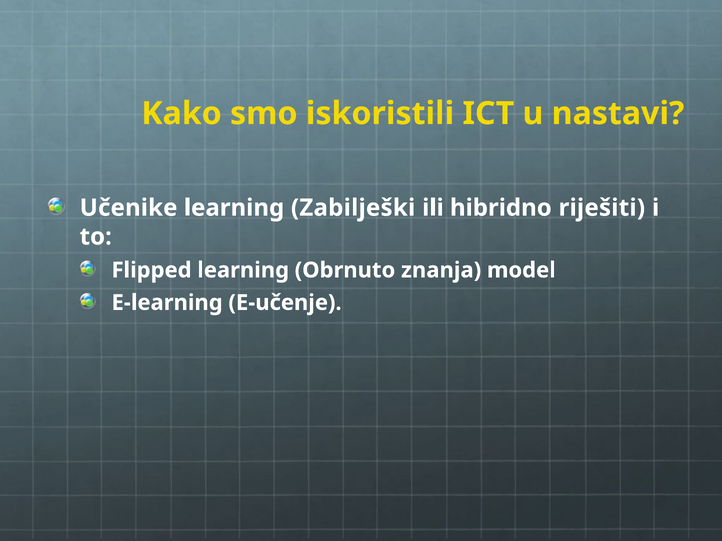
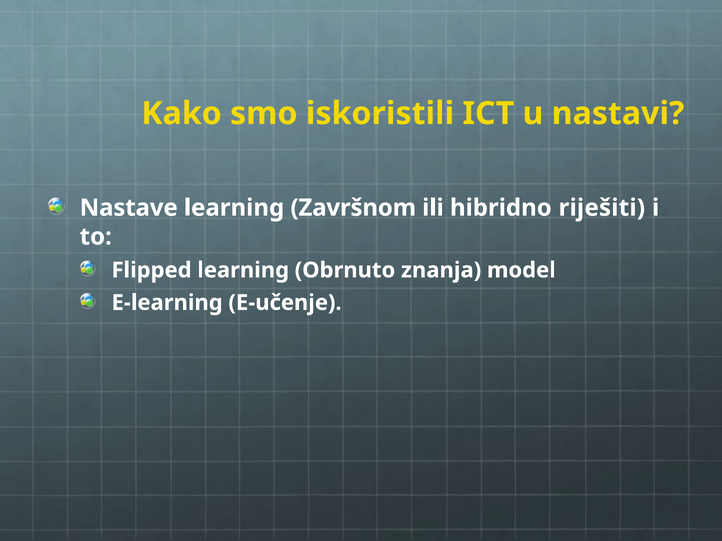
Učenike: Učenike -> Nastave
Zabilješki: Zabilješki -> Završnom
